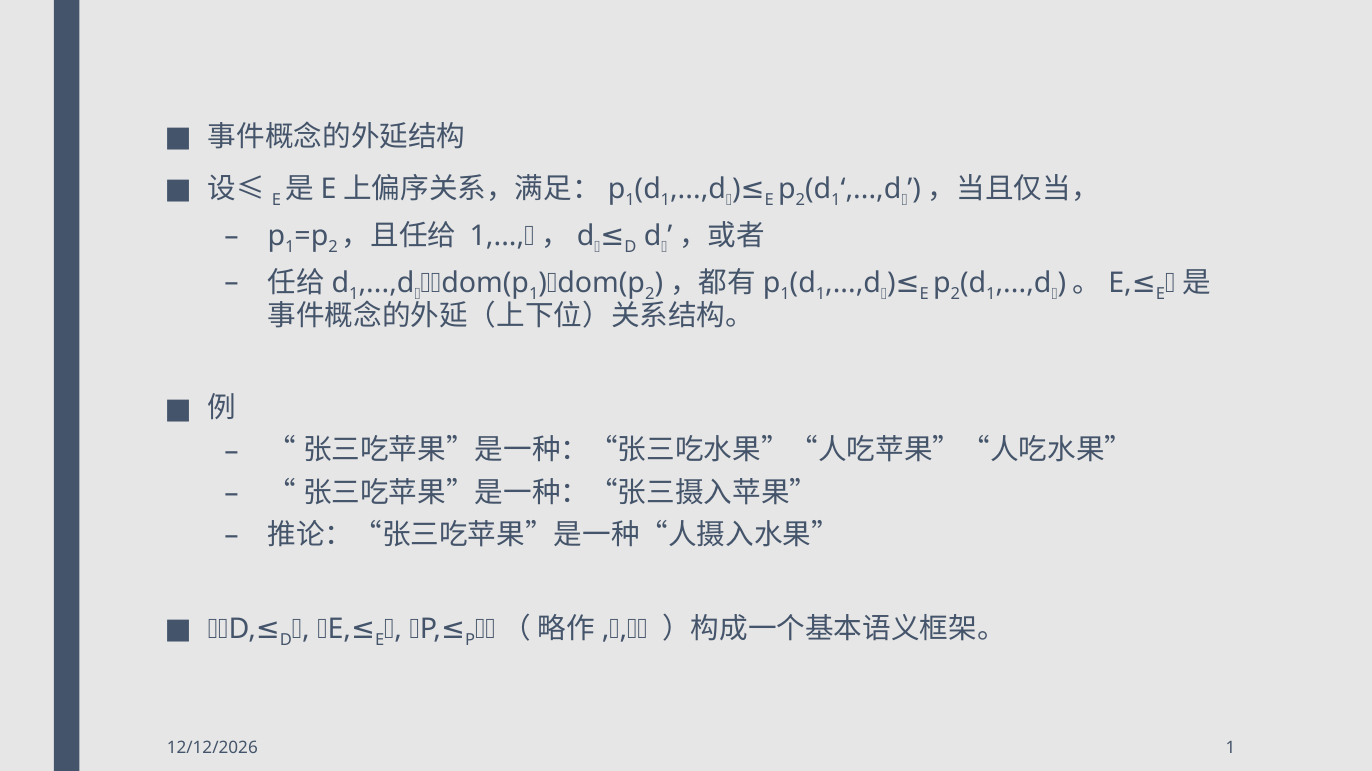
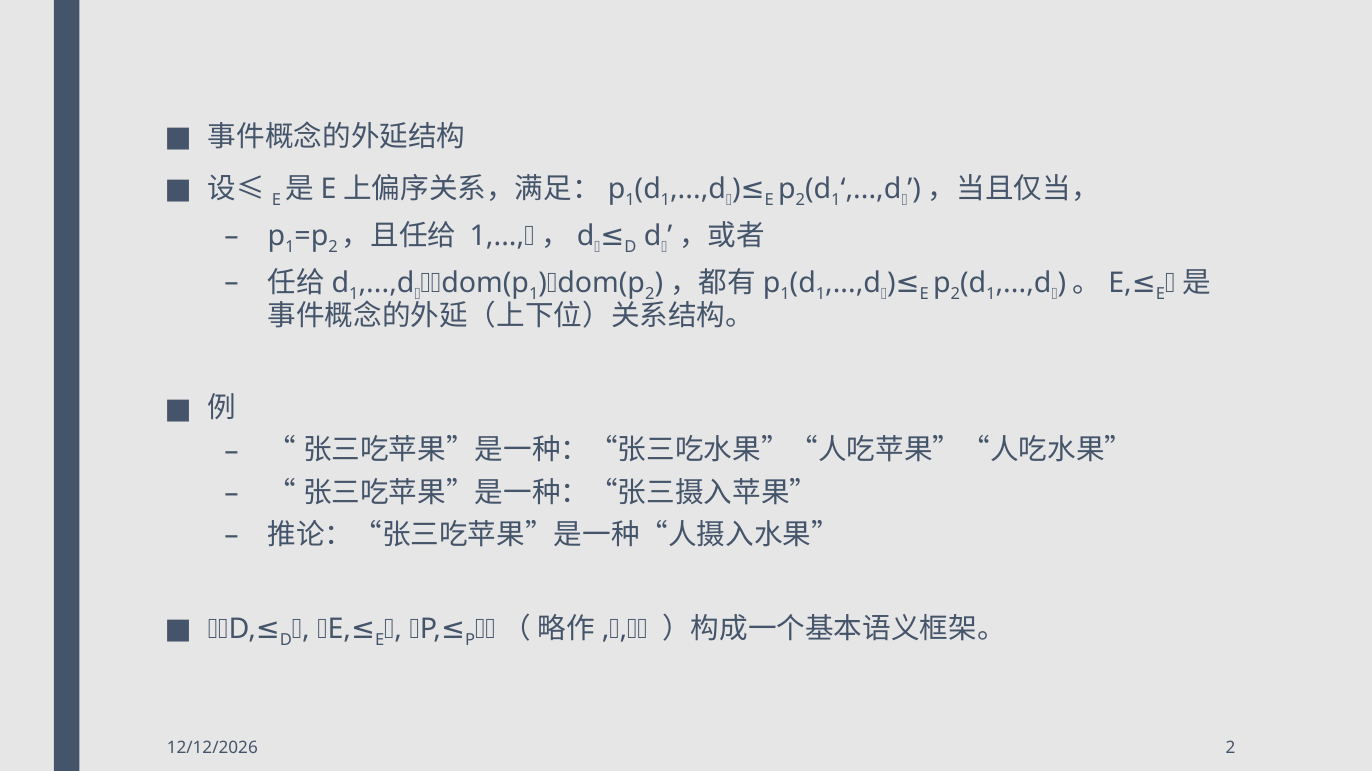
1 at (1230, 749): 1 -> 2
